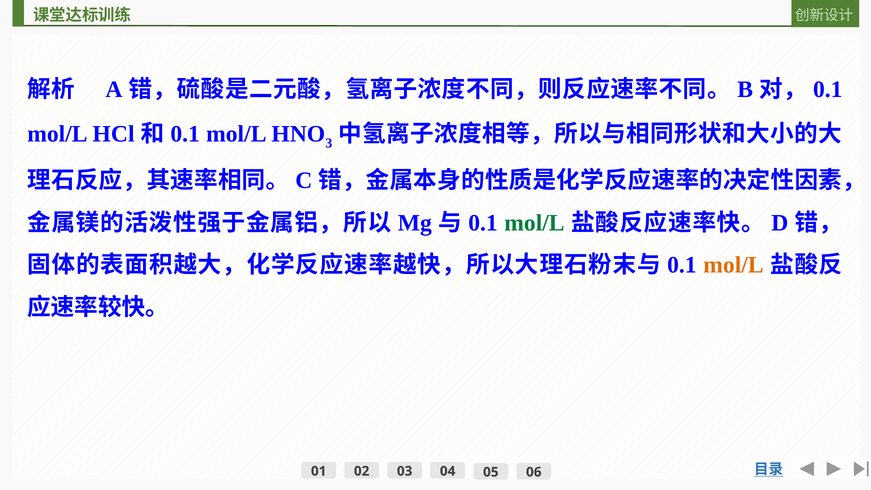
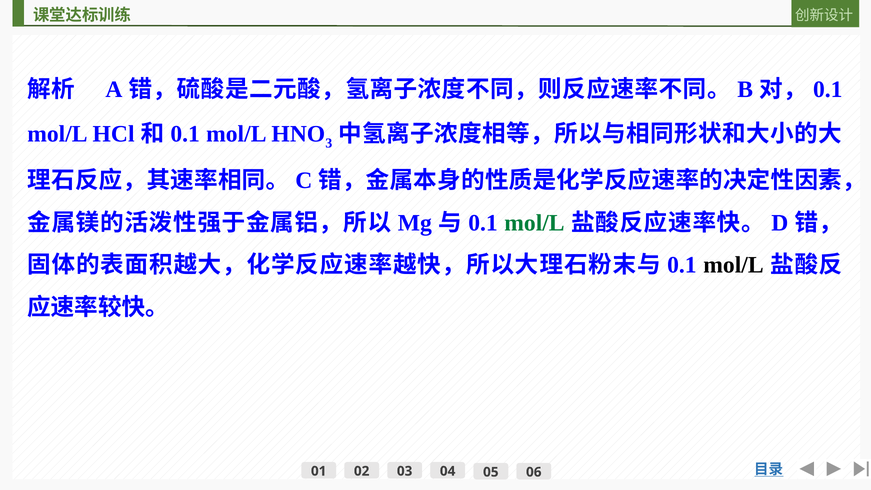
mol/L at (733, 265) colour: orange -> black
